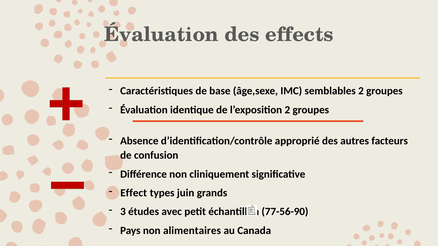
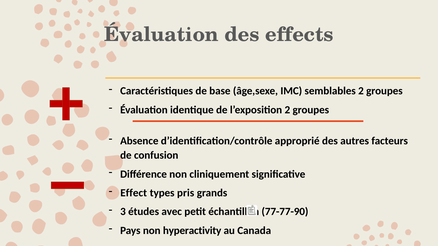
juin: juin -> pris
77-56-90: 77-56-90 -> 77-77-90
alimentaires: alimentaires -> hyperactivity
